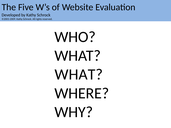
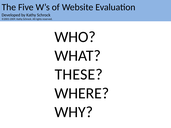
WHAT at (79, 75): WHAT -> THESE
